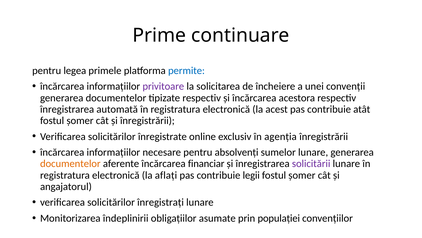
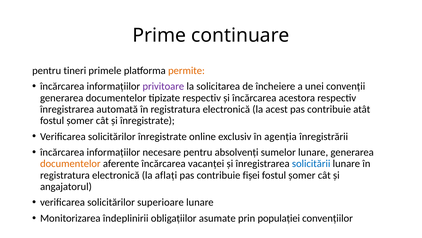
legea: legea -> tineri
permite colour: blue -> orange
și înregistrării: înregistrării -> înregistrate
financiar: financiar -> vacanței
solicitării colour: purple -> blue
legii: legii -> fișei
înregistrați: înregistrați -> superioare
